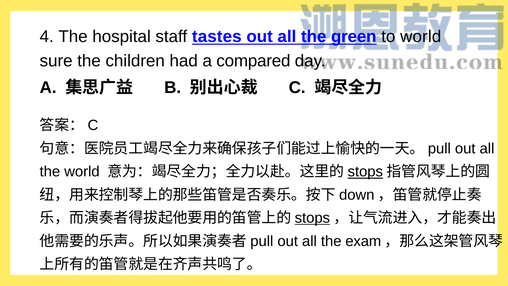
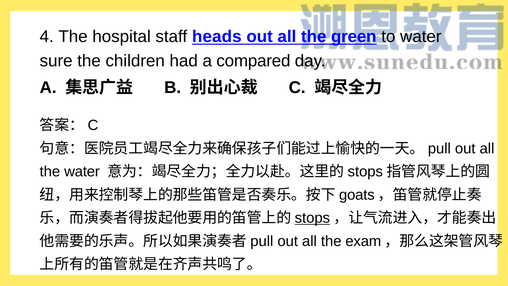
tastes: tastes -> heads
to world: world -> water
the world: world -> water
stops at (365, 172) underline: present -> none
down: down -> goats
